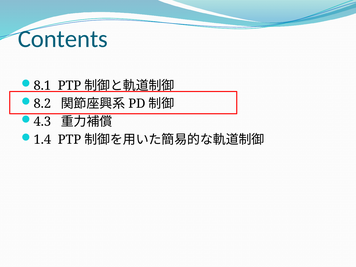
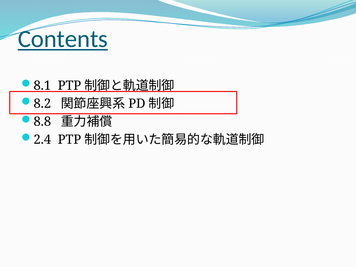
Contents underline: none -> present
4.3: 4.3 -> 8.8
1.4: 1.4 -> 2.4
